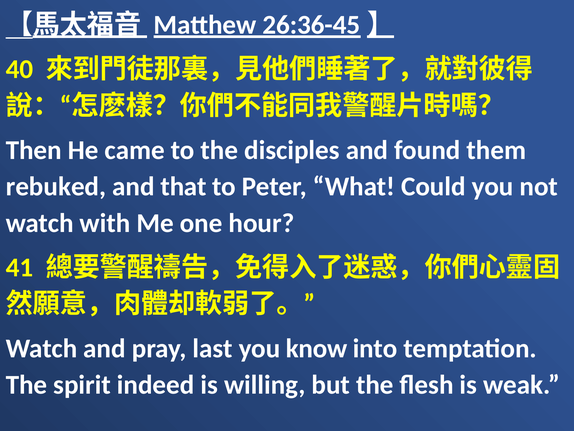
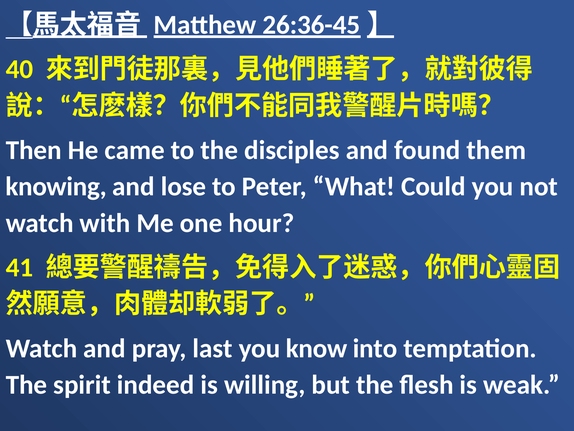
rebuked: rebuked -> knowing
that: that -> lose
